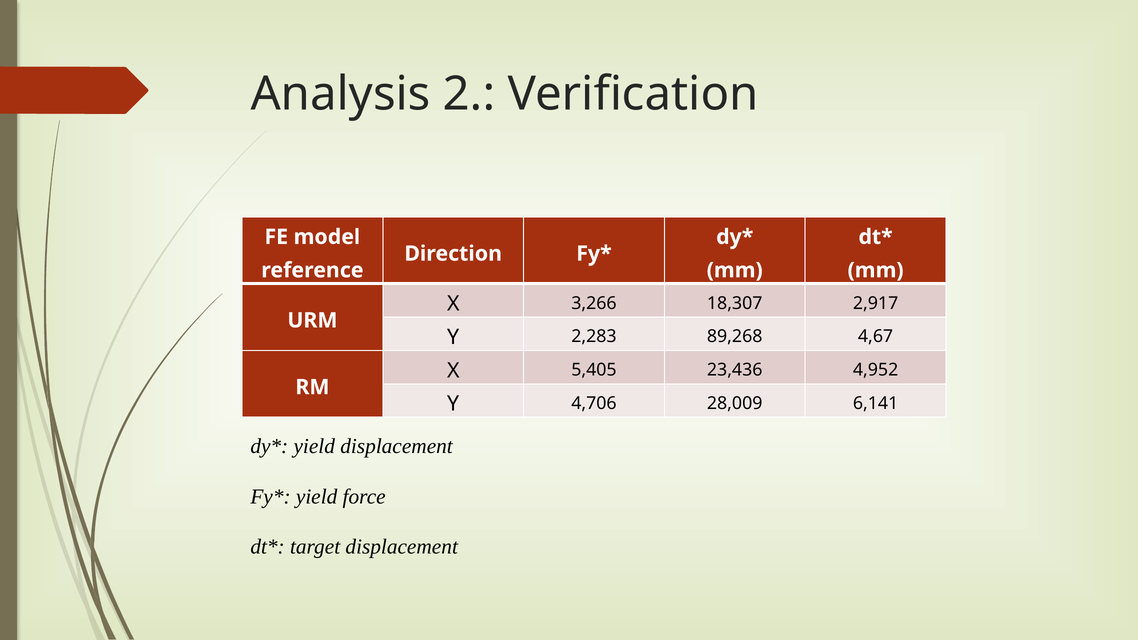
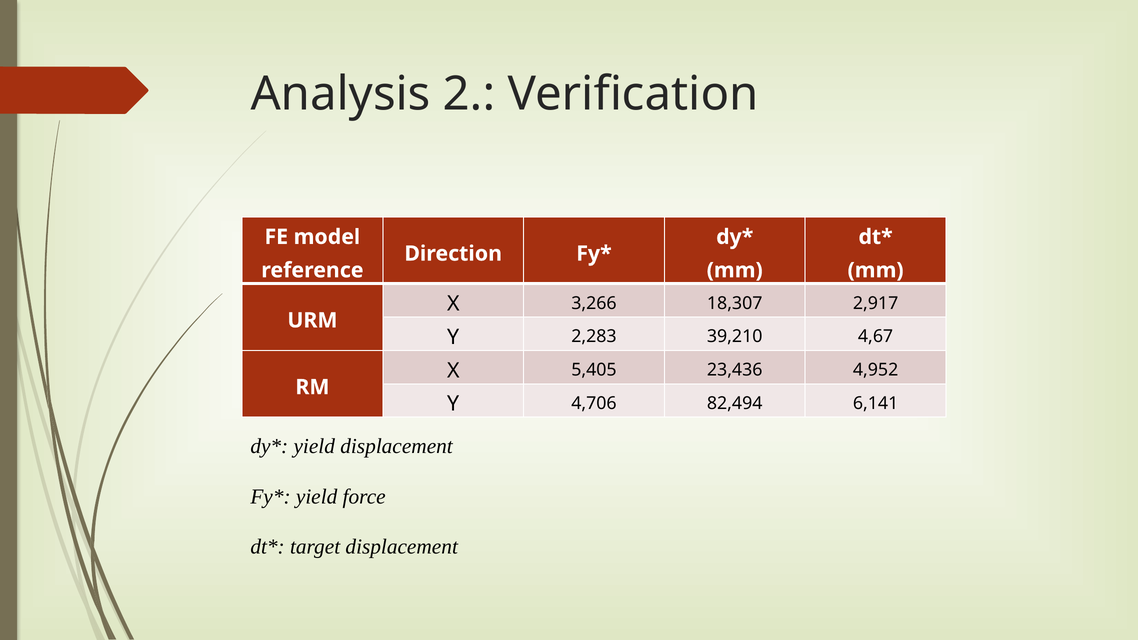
89,268: 89,268 -> 39,210
28,009: 28,009 -> 82,494
